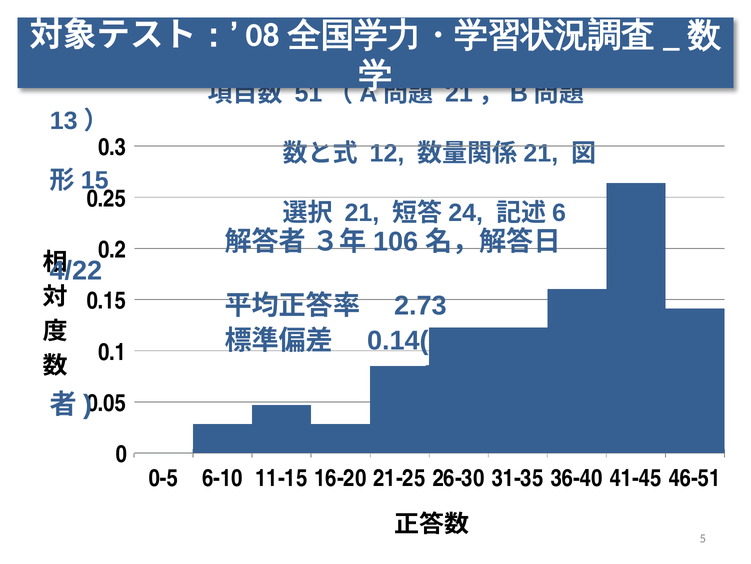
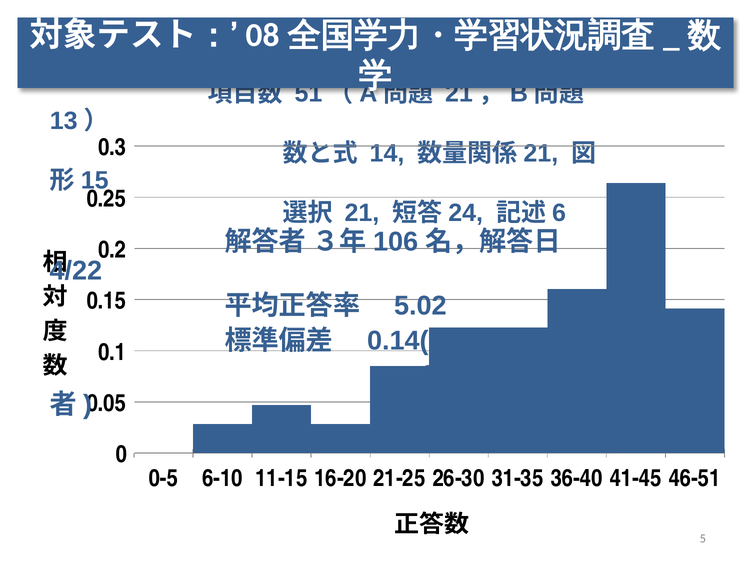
12: 12 -> 14
2.73: 2.73 -> 5.02
